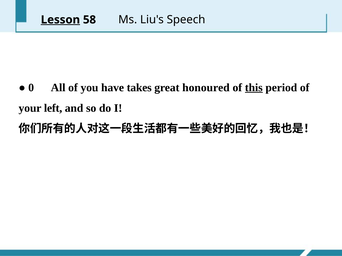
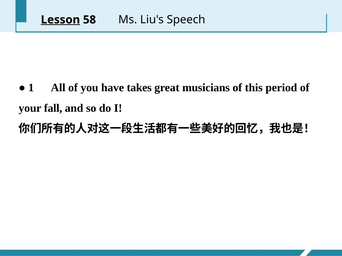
0: 0 -> 1
honoured: honoured -> musicians
this underline: present -> none
left: left -> fall
